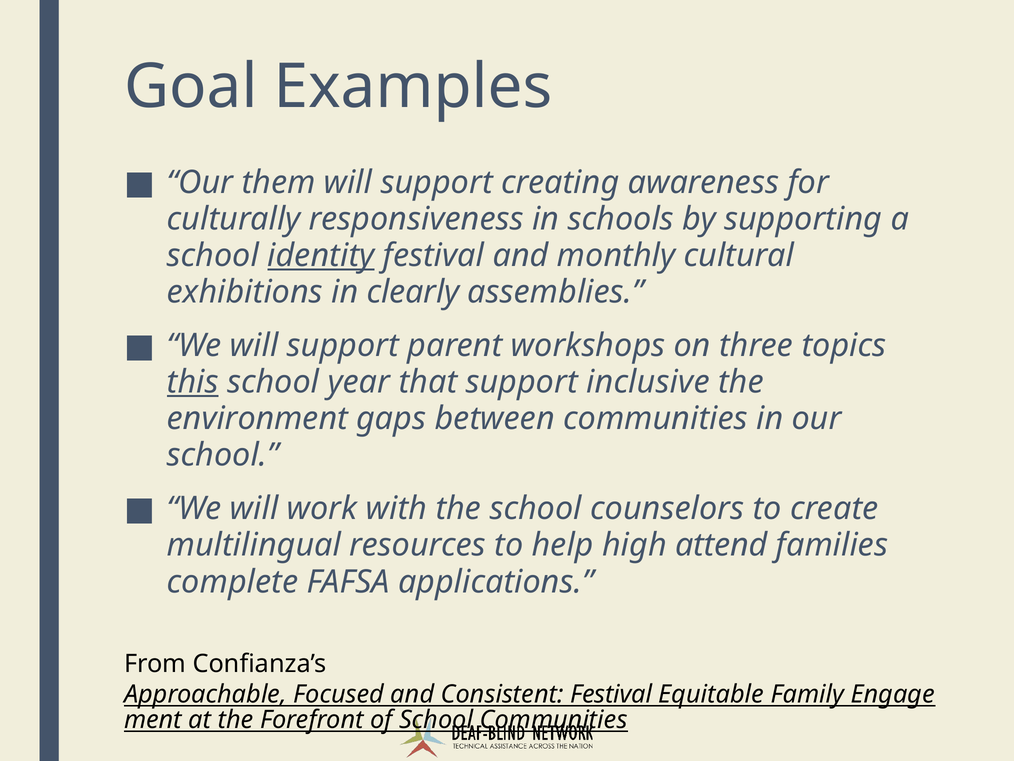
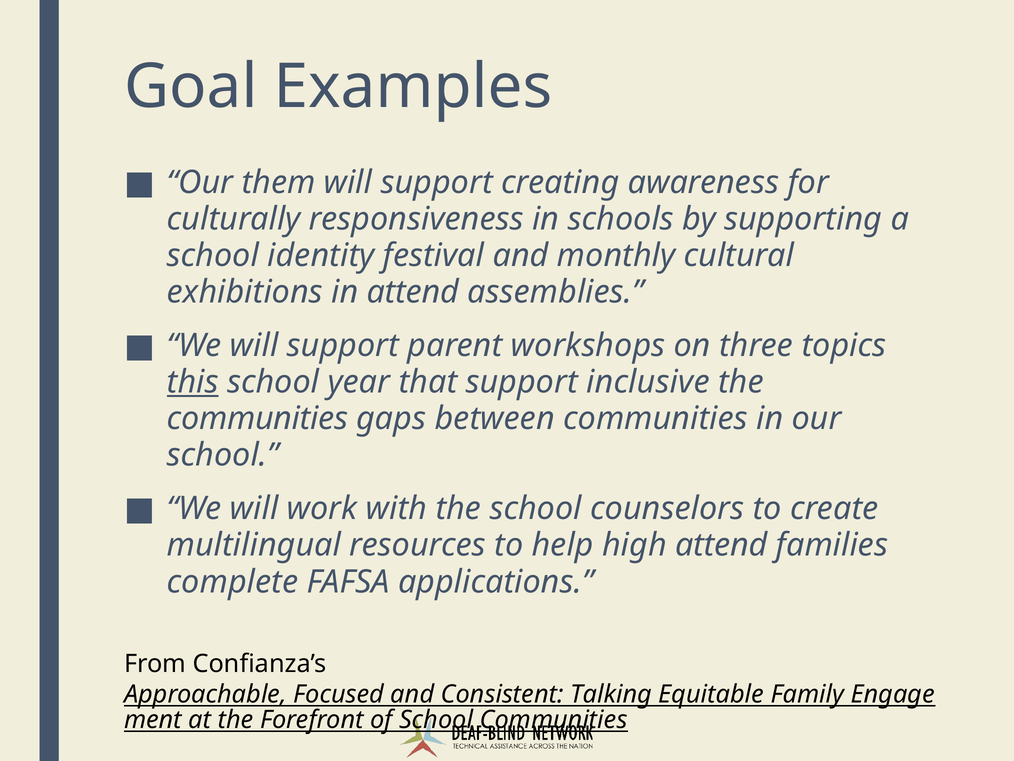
identity underline: present -> none
in clearly: clearly -> attend
environment at (257, 418): environment -> communities
Consistent Festival: Festival -> Talking
